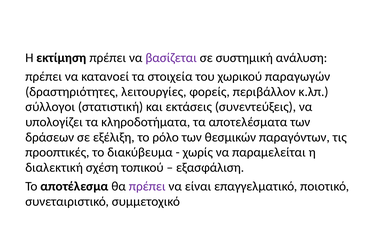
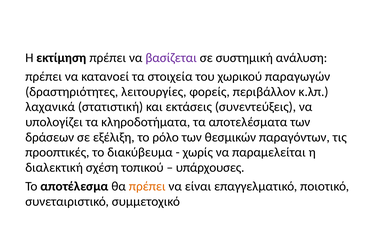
σύλλογοι: σύλλογοι -> λαχανικά
εξασφάλιση: εξασφάλιση -> υπάρχουσες
πρέπει at (147, 186) colour: purple -> orange
